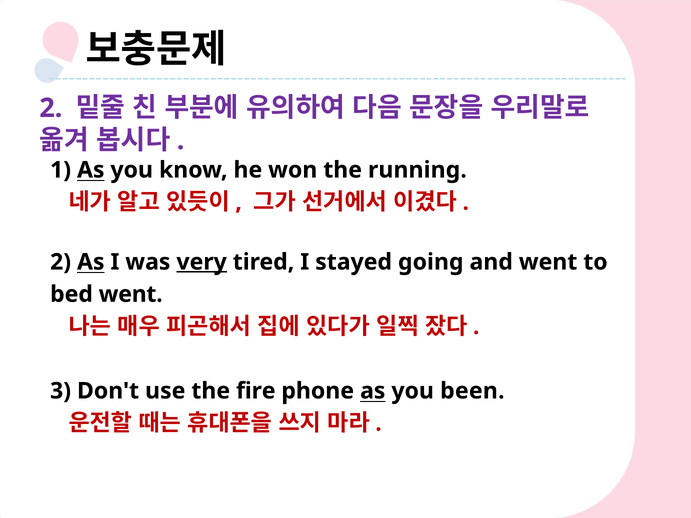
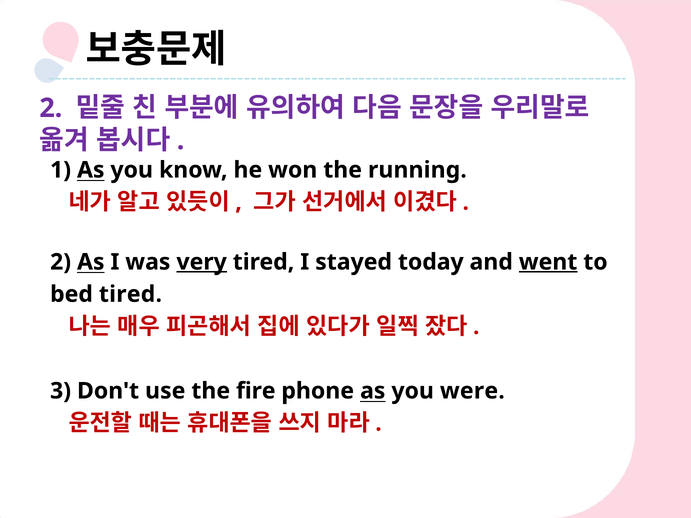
going: going -> today
went at (548, 262) underline: none -> present
bed went: went -> tired
been: been -> were
